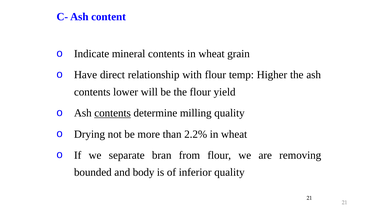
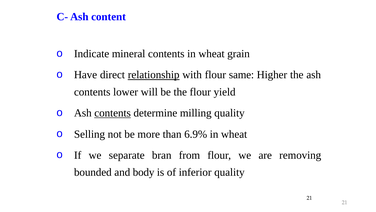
relationship underline: none -> present
temp: temp -> same
Drying: Drying -> Selling
2.2%: 2.2% -> 6.9%
